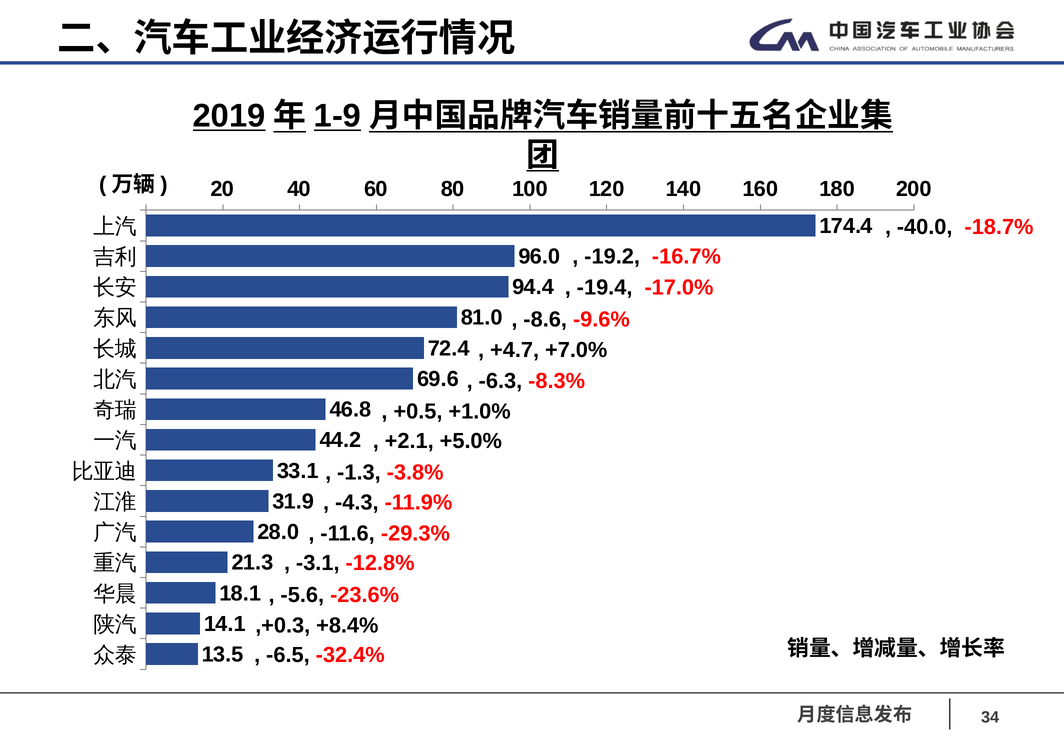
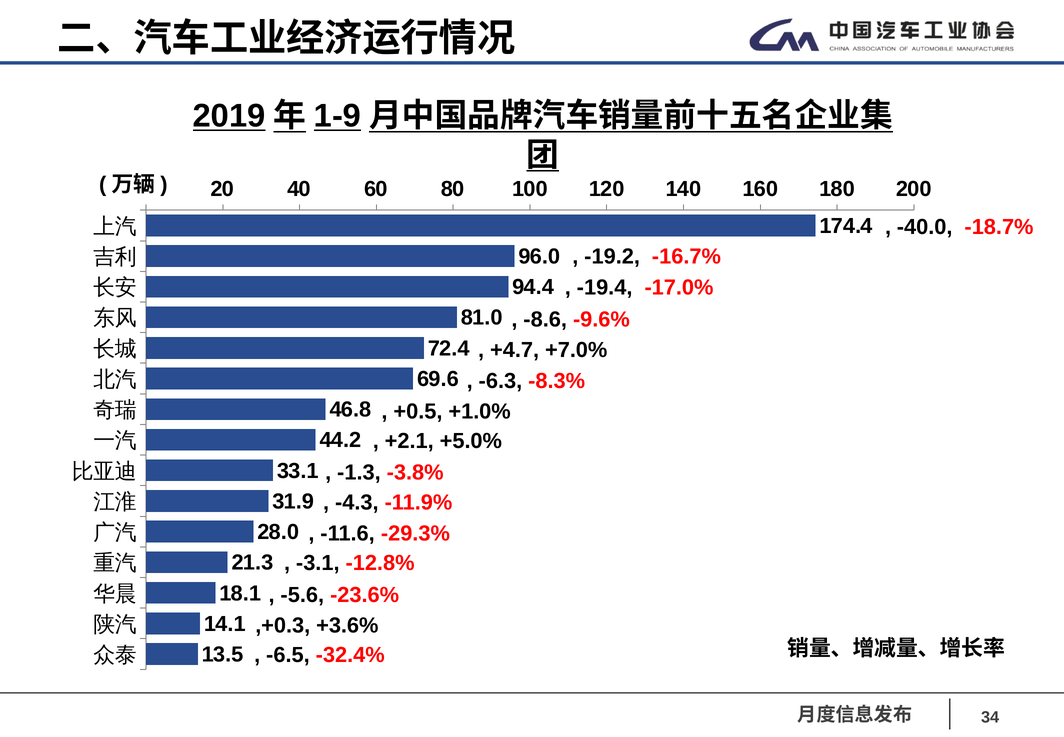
+8.4%: +8.4% -> +3.6%
